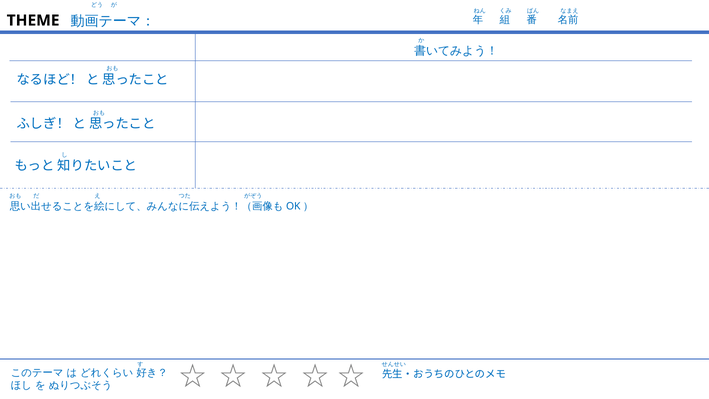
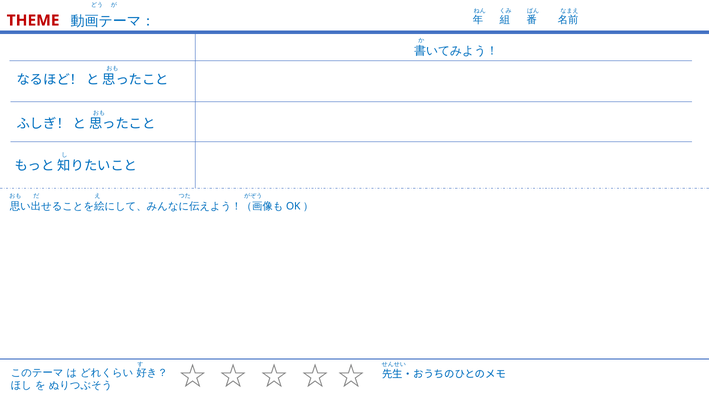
THEME colour: black -> red
